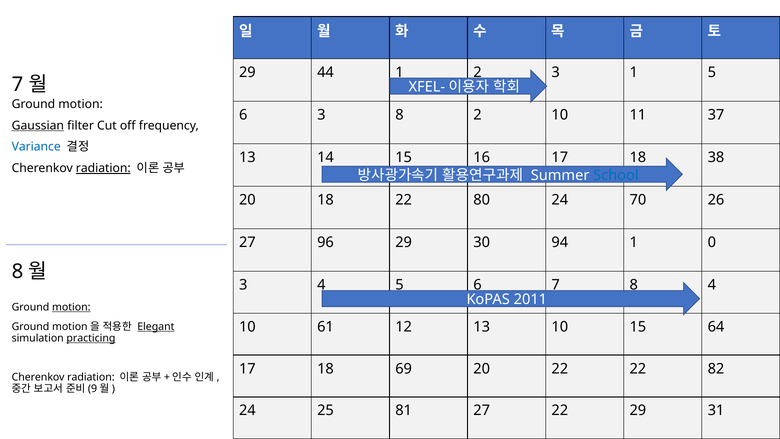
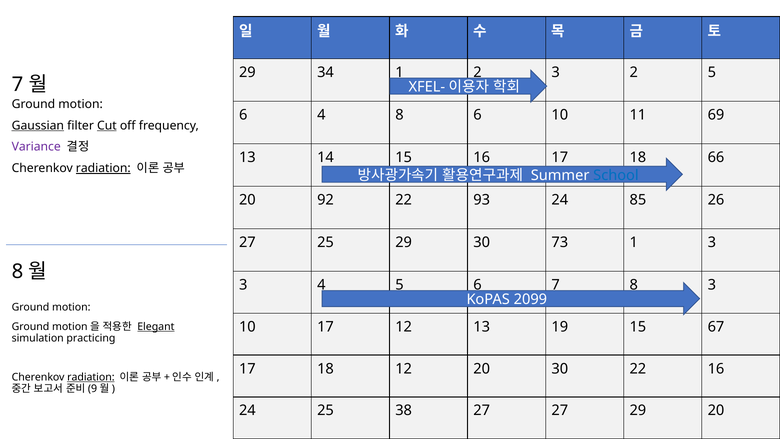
44: 44 -> 34
3 1: 1 -> 2
6 3: 3 -> 4
8 2: 2 -> 6
37: 37 -> 69
Cut underline: none -> present
Variance colour: blue -> purple
38: 38 -> 66
20 18: 18 -> 92
80: 80 -> 93
70: 70 -> 85
27 96: 96 -> 25
94: 94 -> 73
1 0: 0 -> 3
4 at (712, 285): 4 -> 3
2011: 2011 -> 2099
motion at (71, 307) underline: present -> none
10 61: 61 -> 17
13 10: 10 -> 19
64: 64 -> 67
practicing underline: present -> none
18 69: 69 -> 12
20 22: 22 -> 30
22 82: 82 -> 16
radiation at (91, 377) underline: none -> present
81: 81 -> 38
27 22: 22 -> 27
29 31: 31 -> 20
